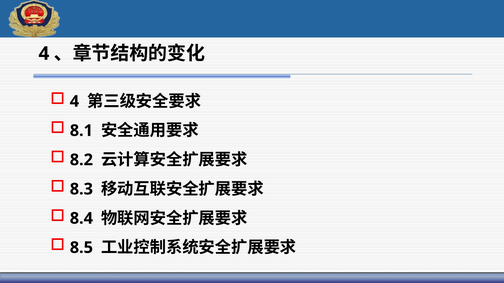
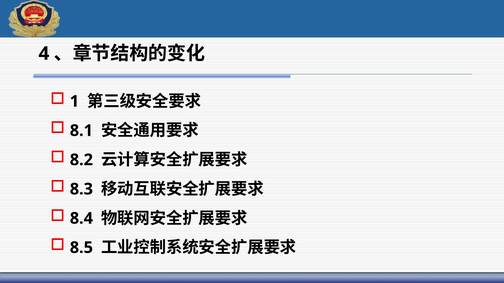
4 at (74, 102): 4 -> 1
